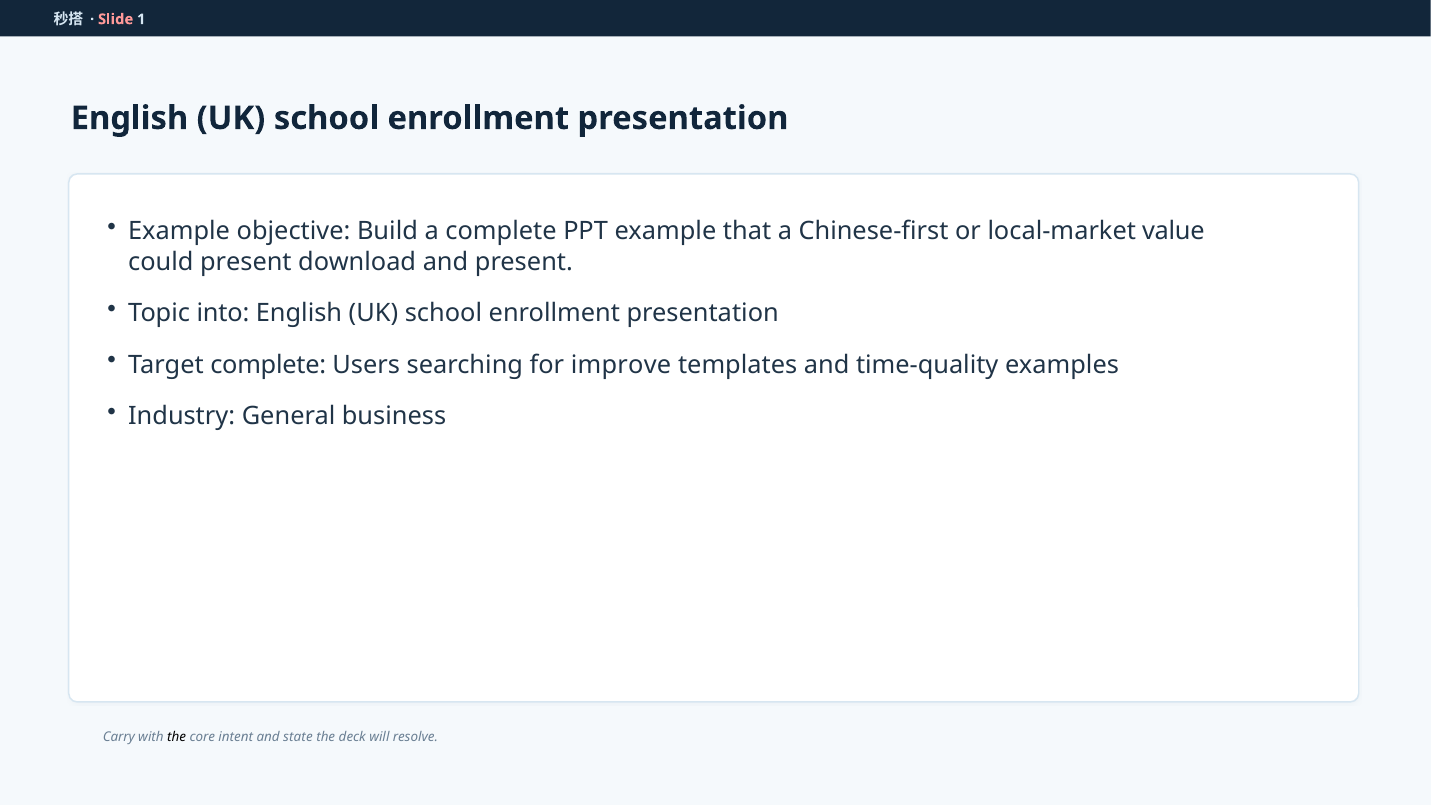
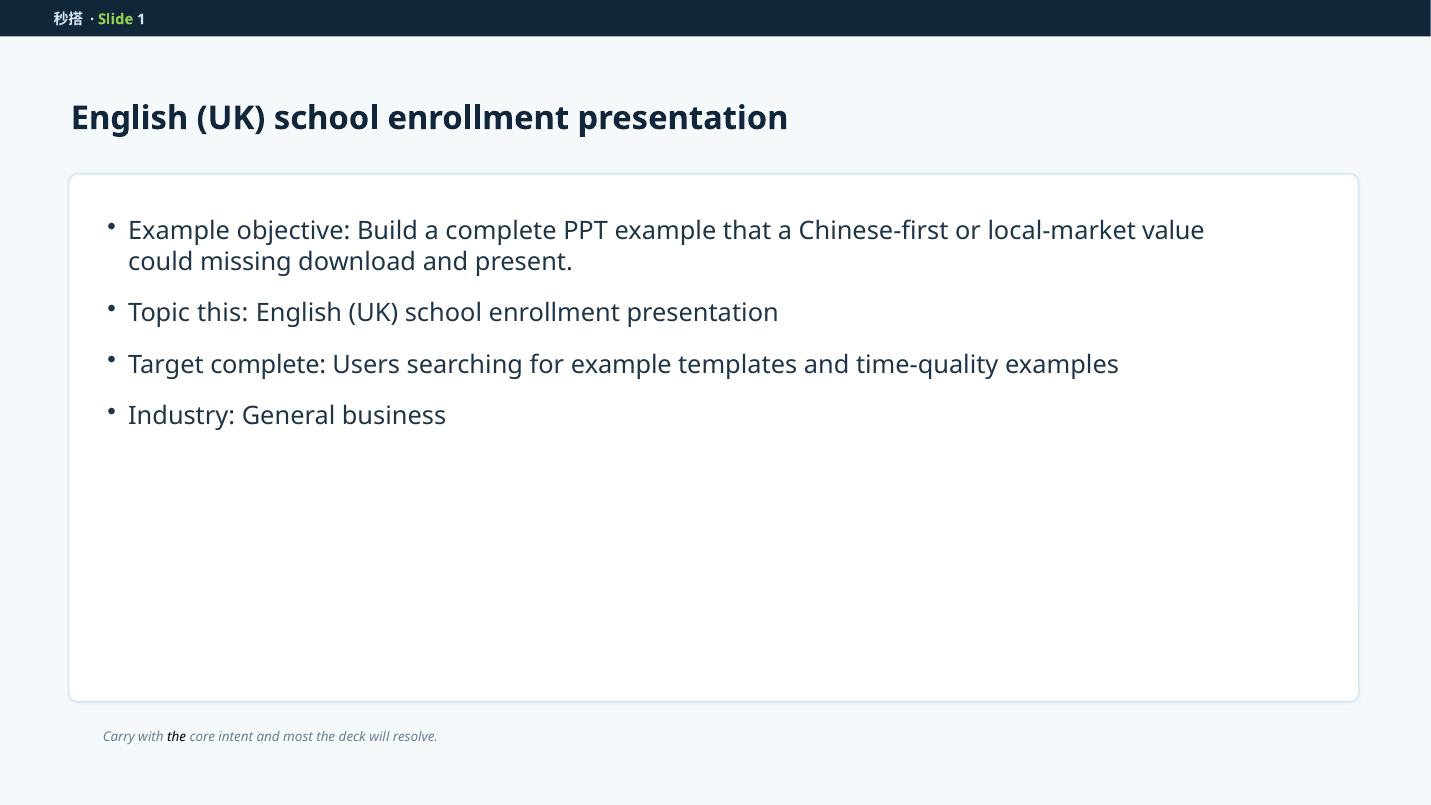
Slide colour: pink -> light green
could present: present -> missing
into: into -> this
for improve: improve -> example
state: state -> most
